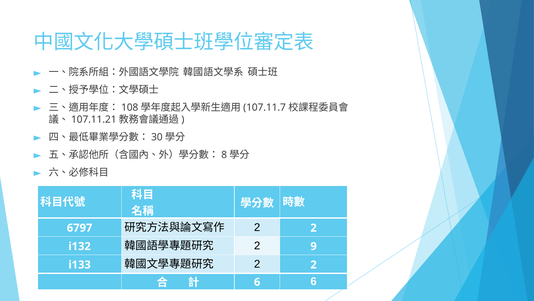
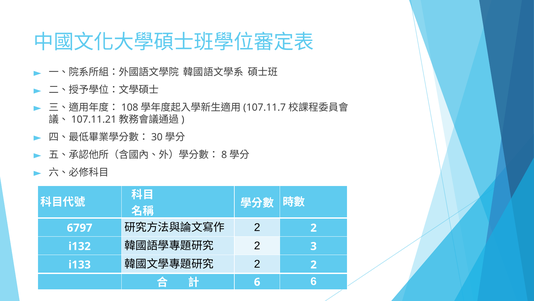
9: 9 -> 3
